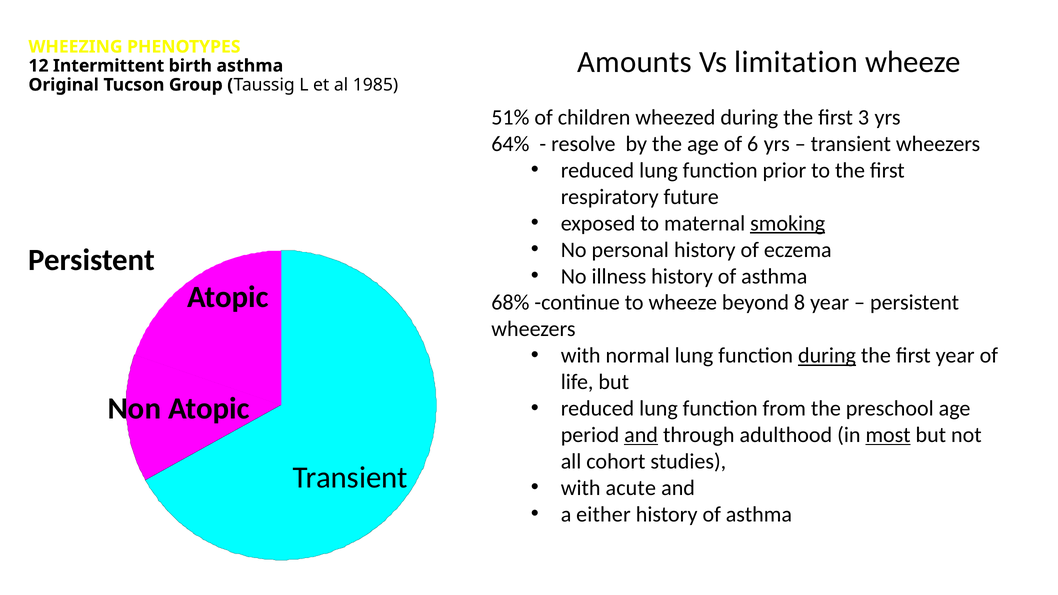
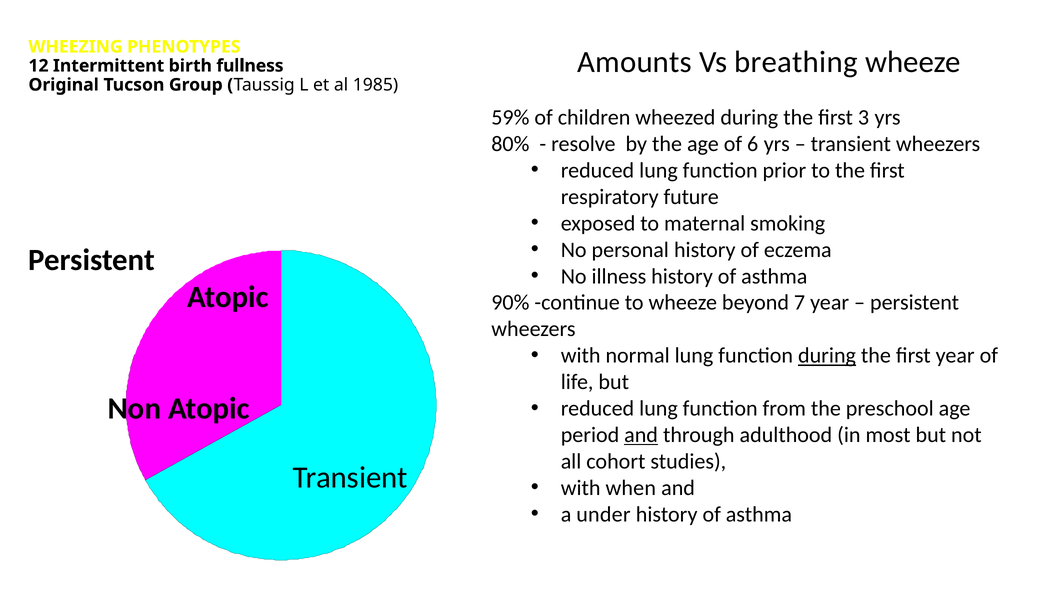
limitation: limitation -> breathing
birth asthma: asthma -> fullness
51%: 51% -> 59%
64%: 64% -> 80%
smoking underline: present -> none
68%: 68% -> 90%
8: 8 -> 7
most underline: present -> none
acute: acute -> when
either: either -> under
